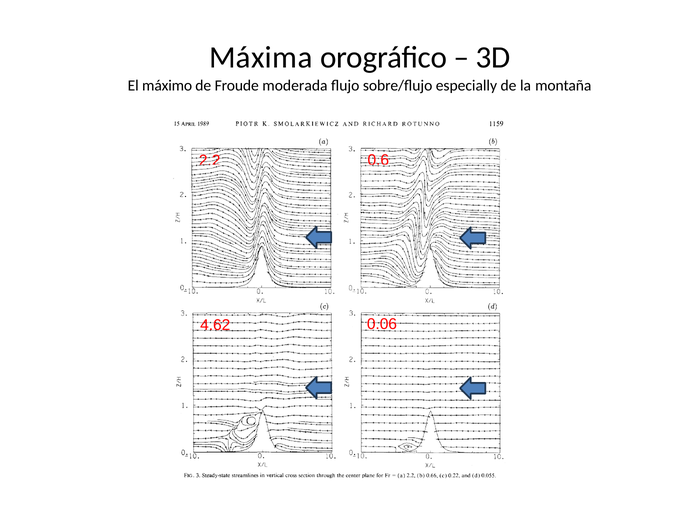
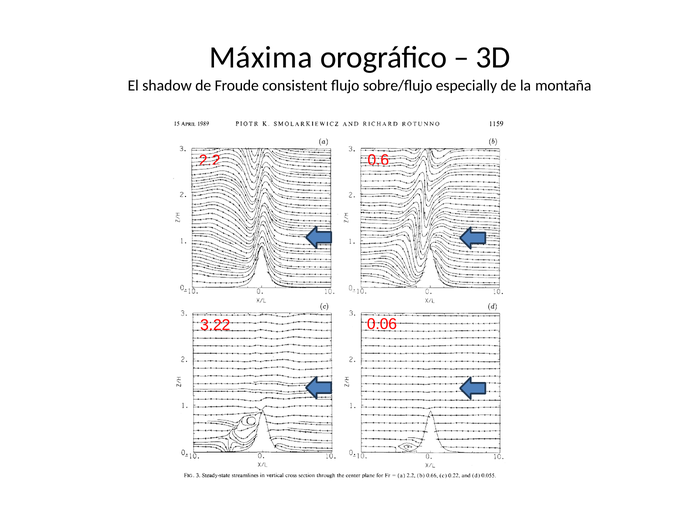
máximo: máximo -> shadow
moderada: moderada -> consistent
4.62: 4.62 -> 3.22
